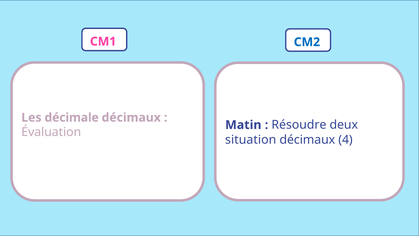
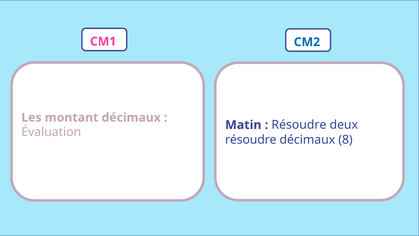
décimale: décimale -> montant
situation at (251, 139): situation -> résoudre
4: 4 -> 8
